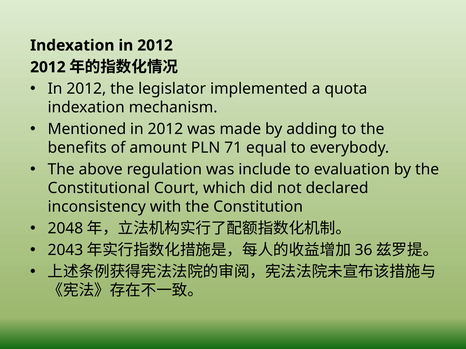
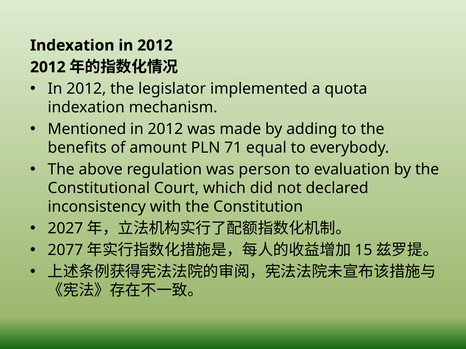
include: include -> person
2048: 2048 -> 2027
2043: 2043 -> 2077
36: 36 -> 15
